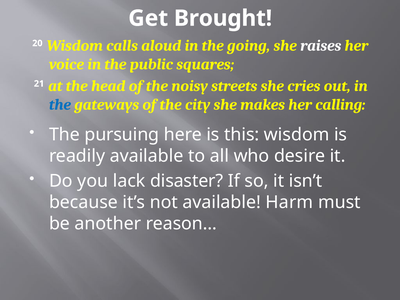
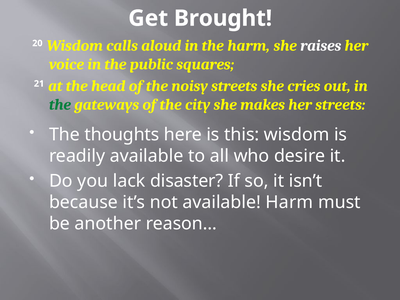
the going: going -> harm
the at (60, 105) colour: blue -> green
her calling: calling -> streets
pursuing: pursuing -> thoughts
